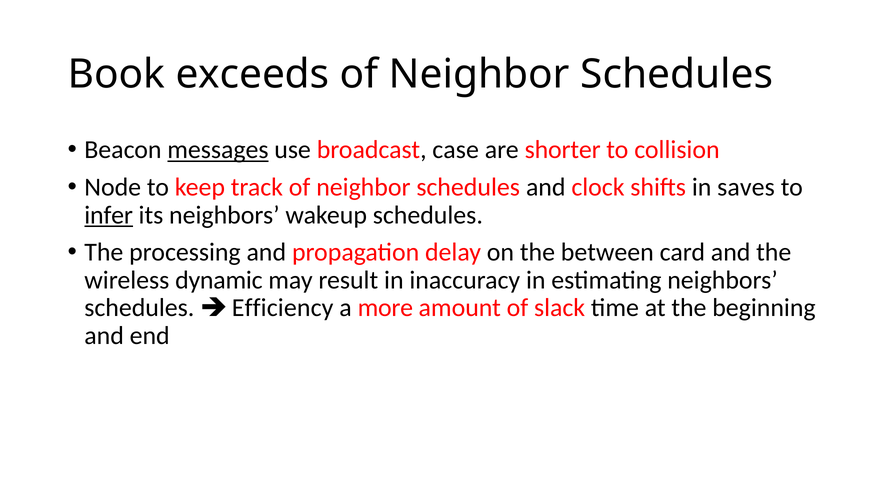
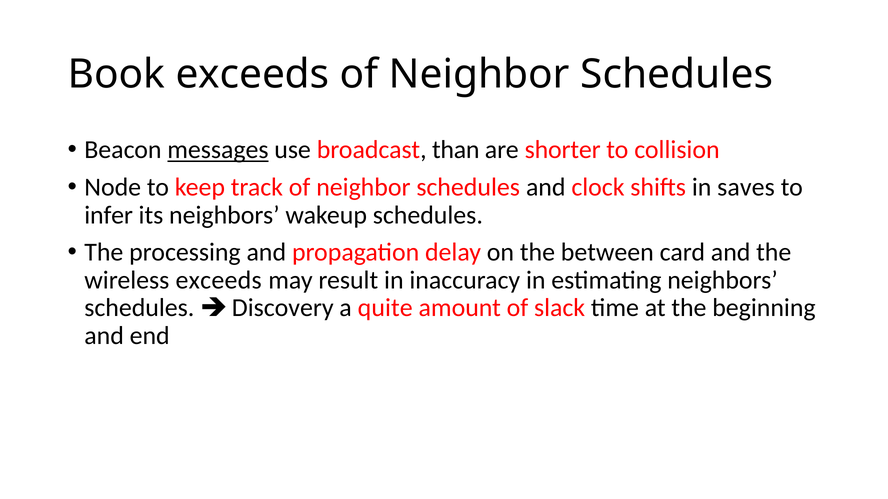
case: case -> than
infer underline: present -> none
wireless dynamic: dynamic -> exceeds
Efficiency: Efficiency -> Discovery
more: more -> quite
